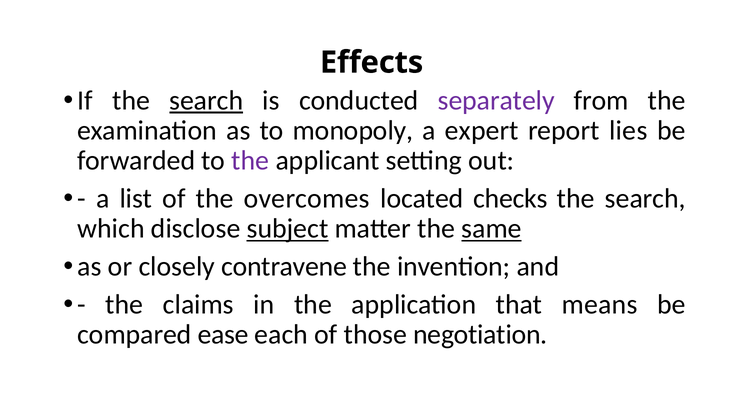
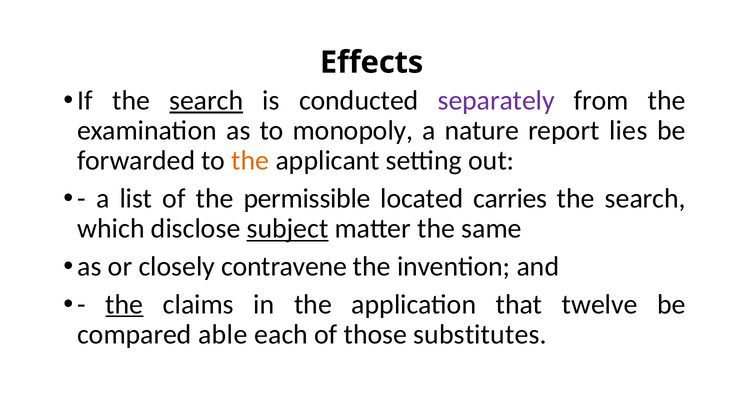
expert: expert -> nature
the at (250, 161) colour: purple -> orange
overcomes: overcomes -> permissible
checks: checks -> carries
same underline: present -> none
the at (124, 304) underline: none -> present
means: means -> twelve
ease: ease -> able
negotiation: negotiation -> substitutes
